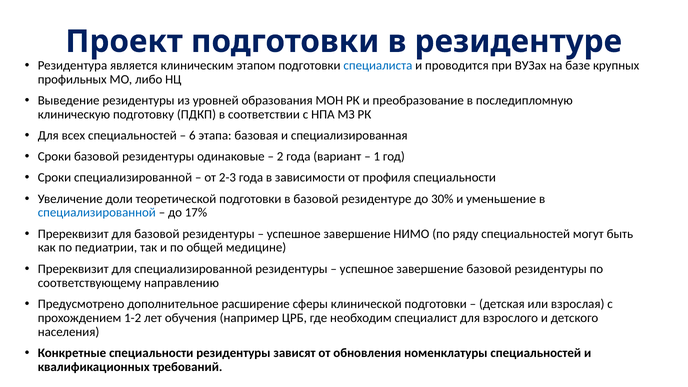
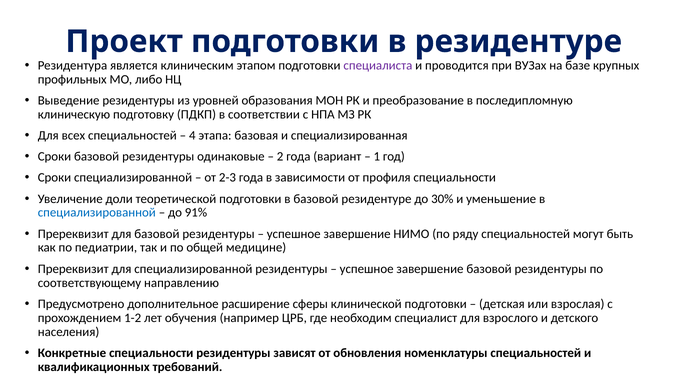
специалиста colour: blue -> purple
6: 6 -> 4
17%: 17% -> 91%
